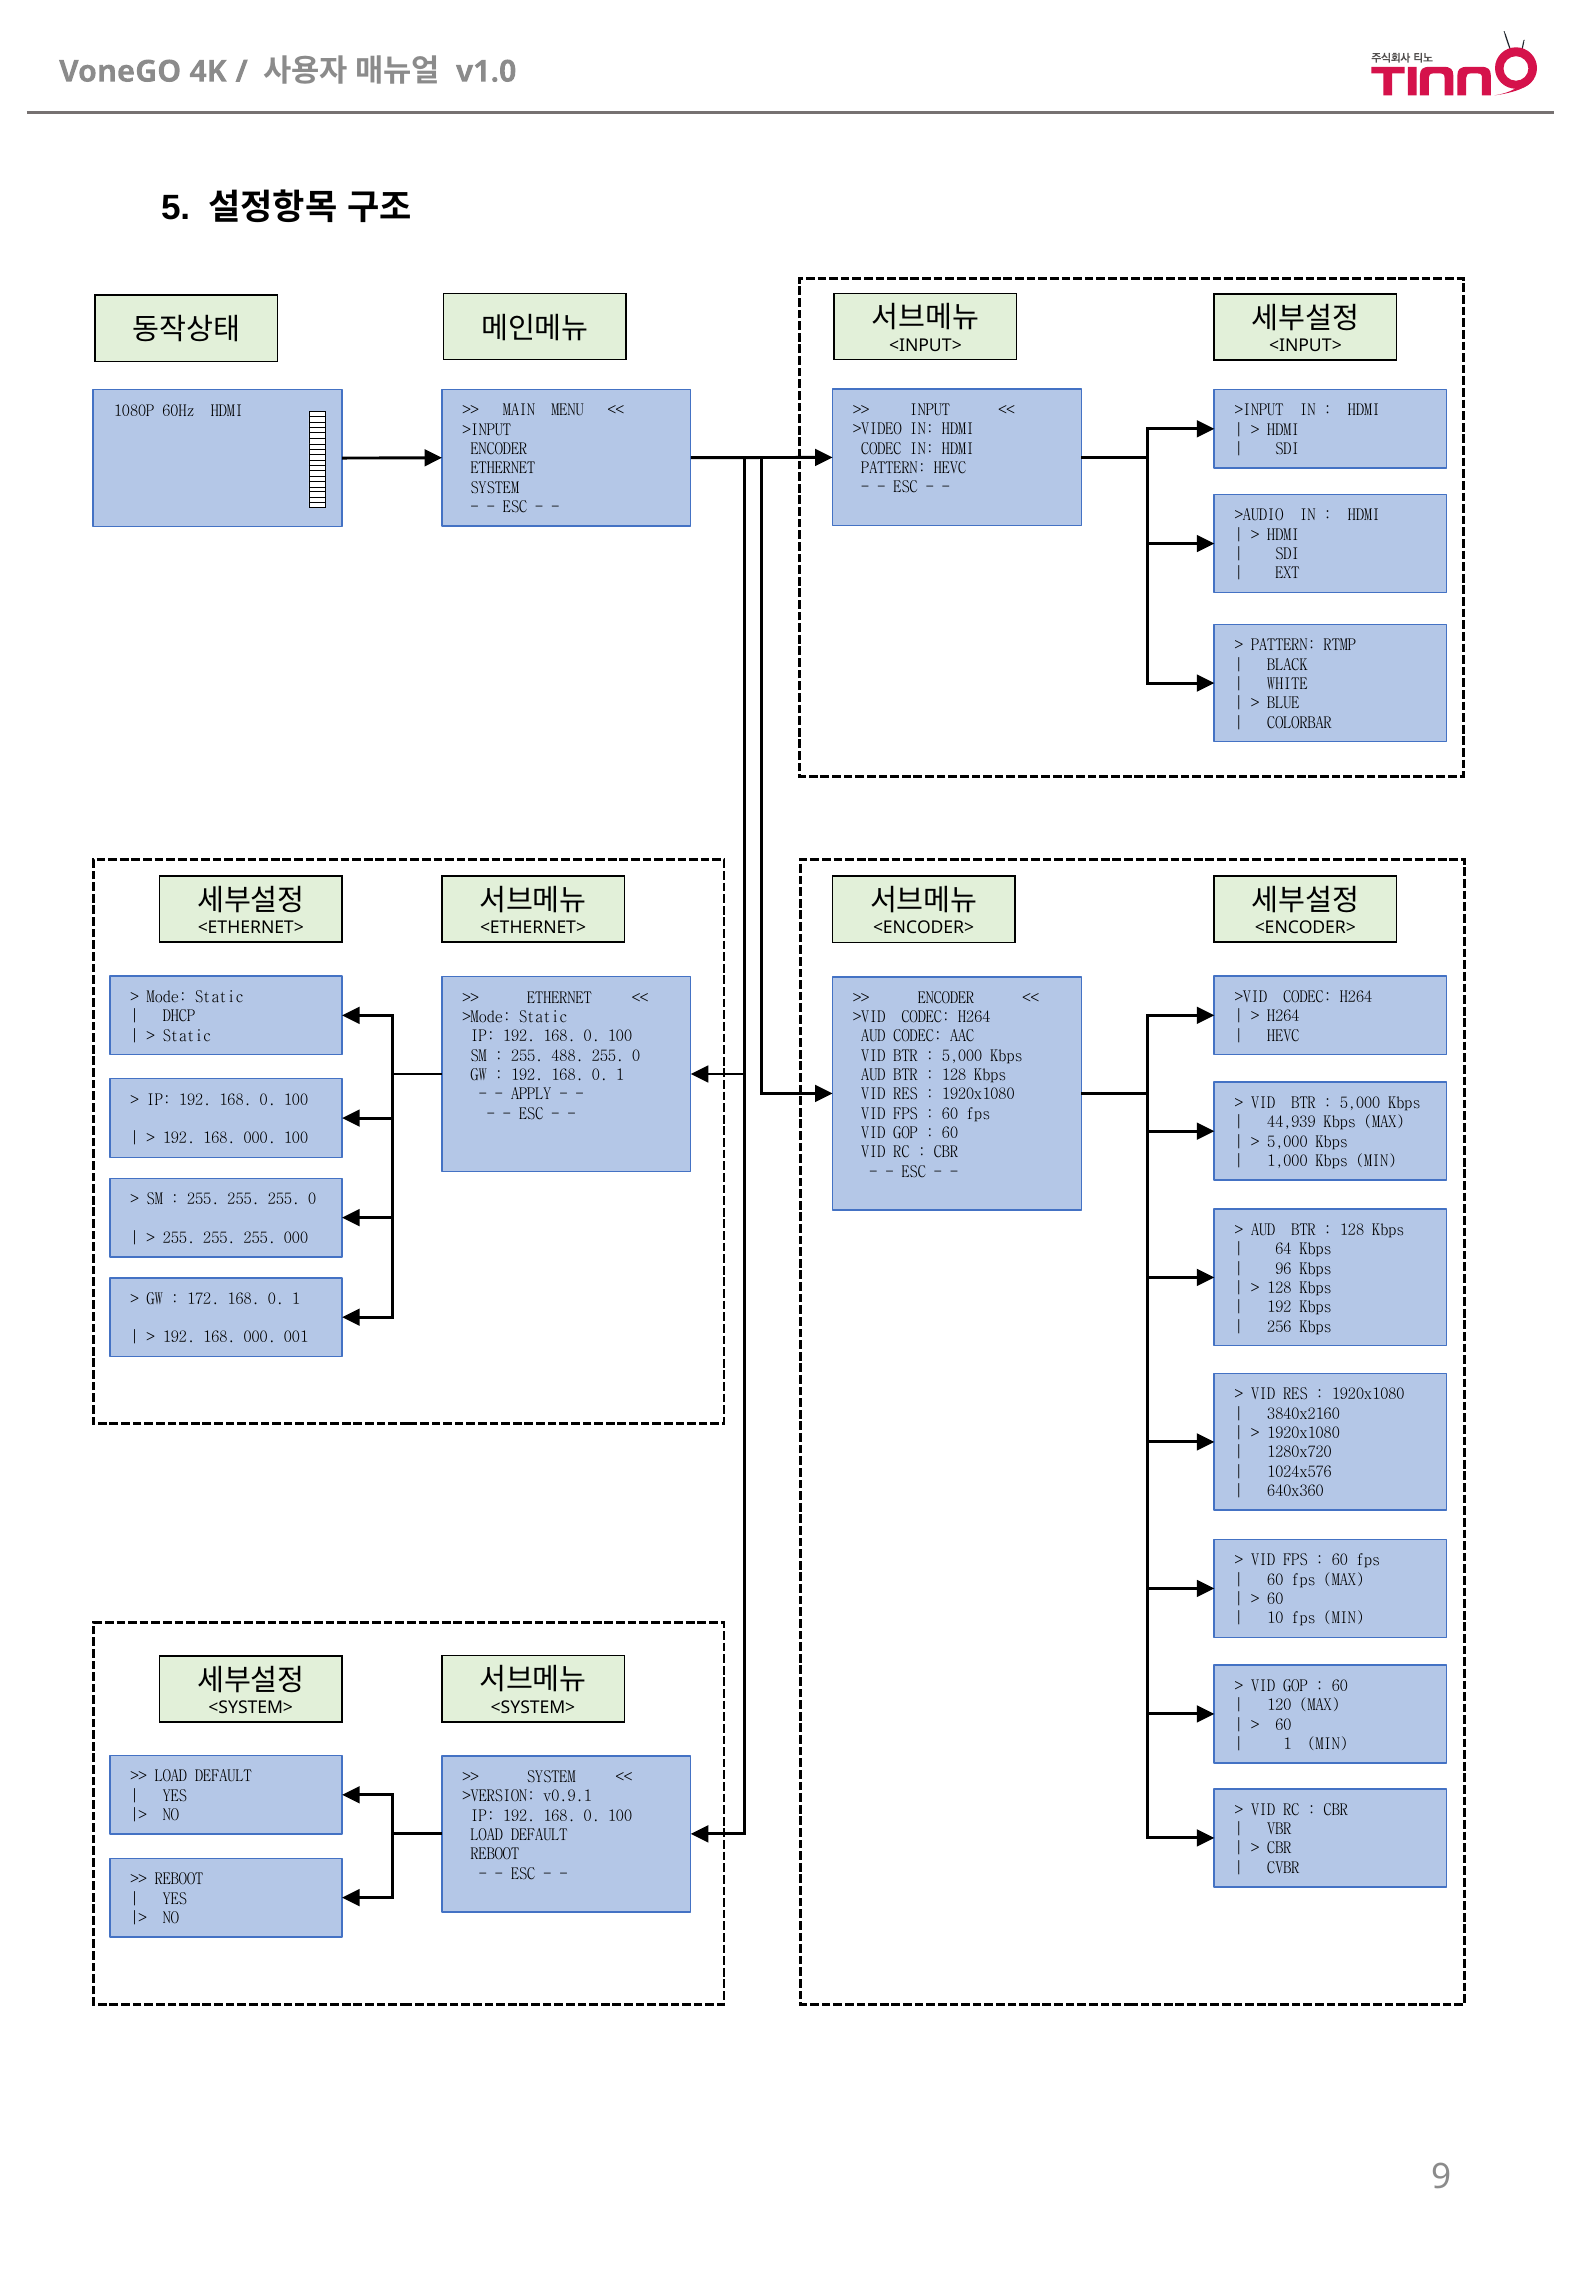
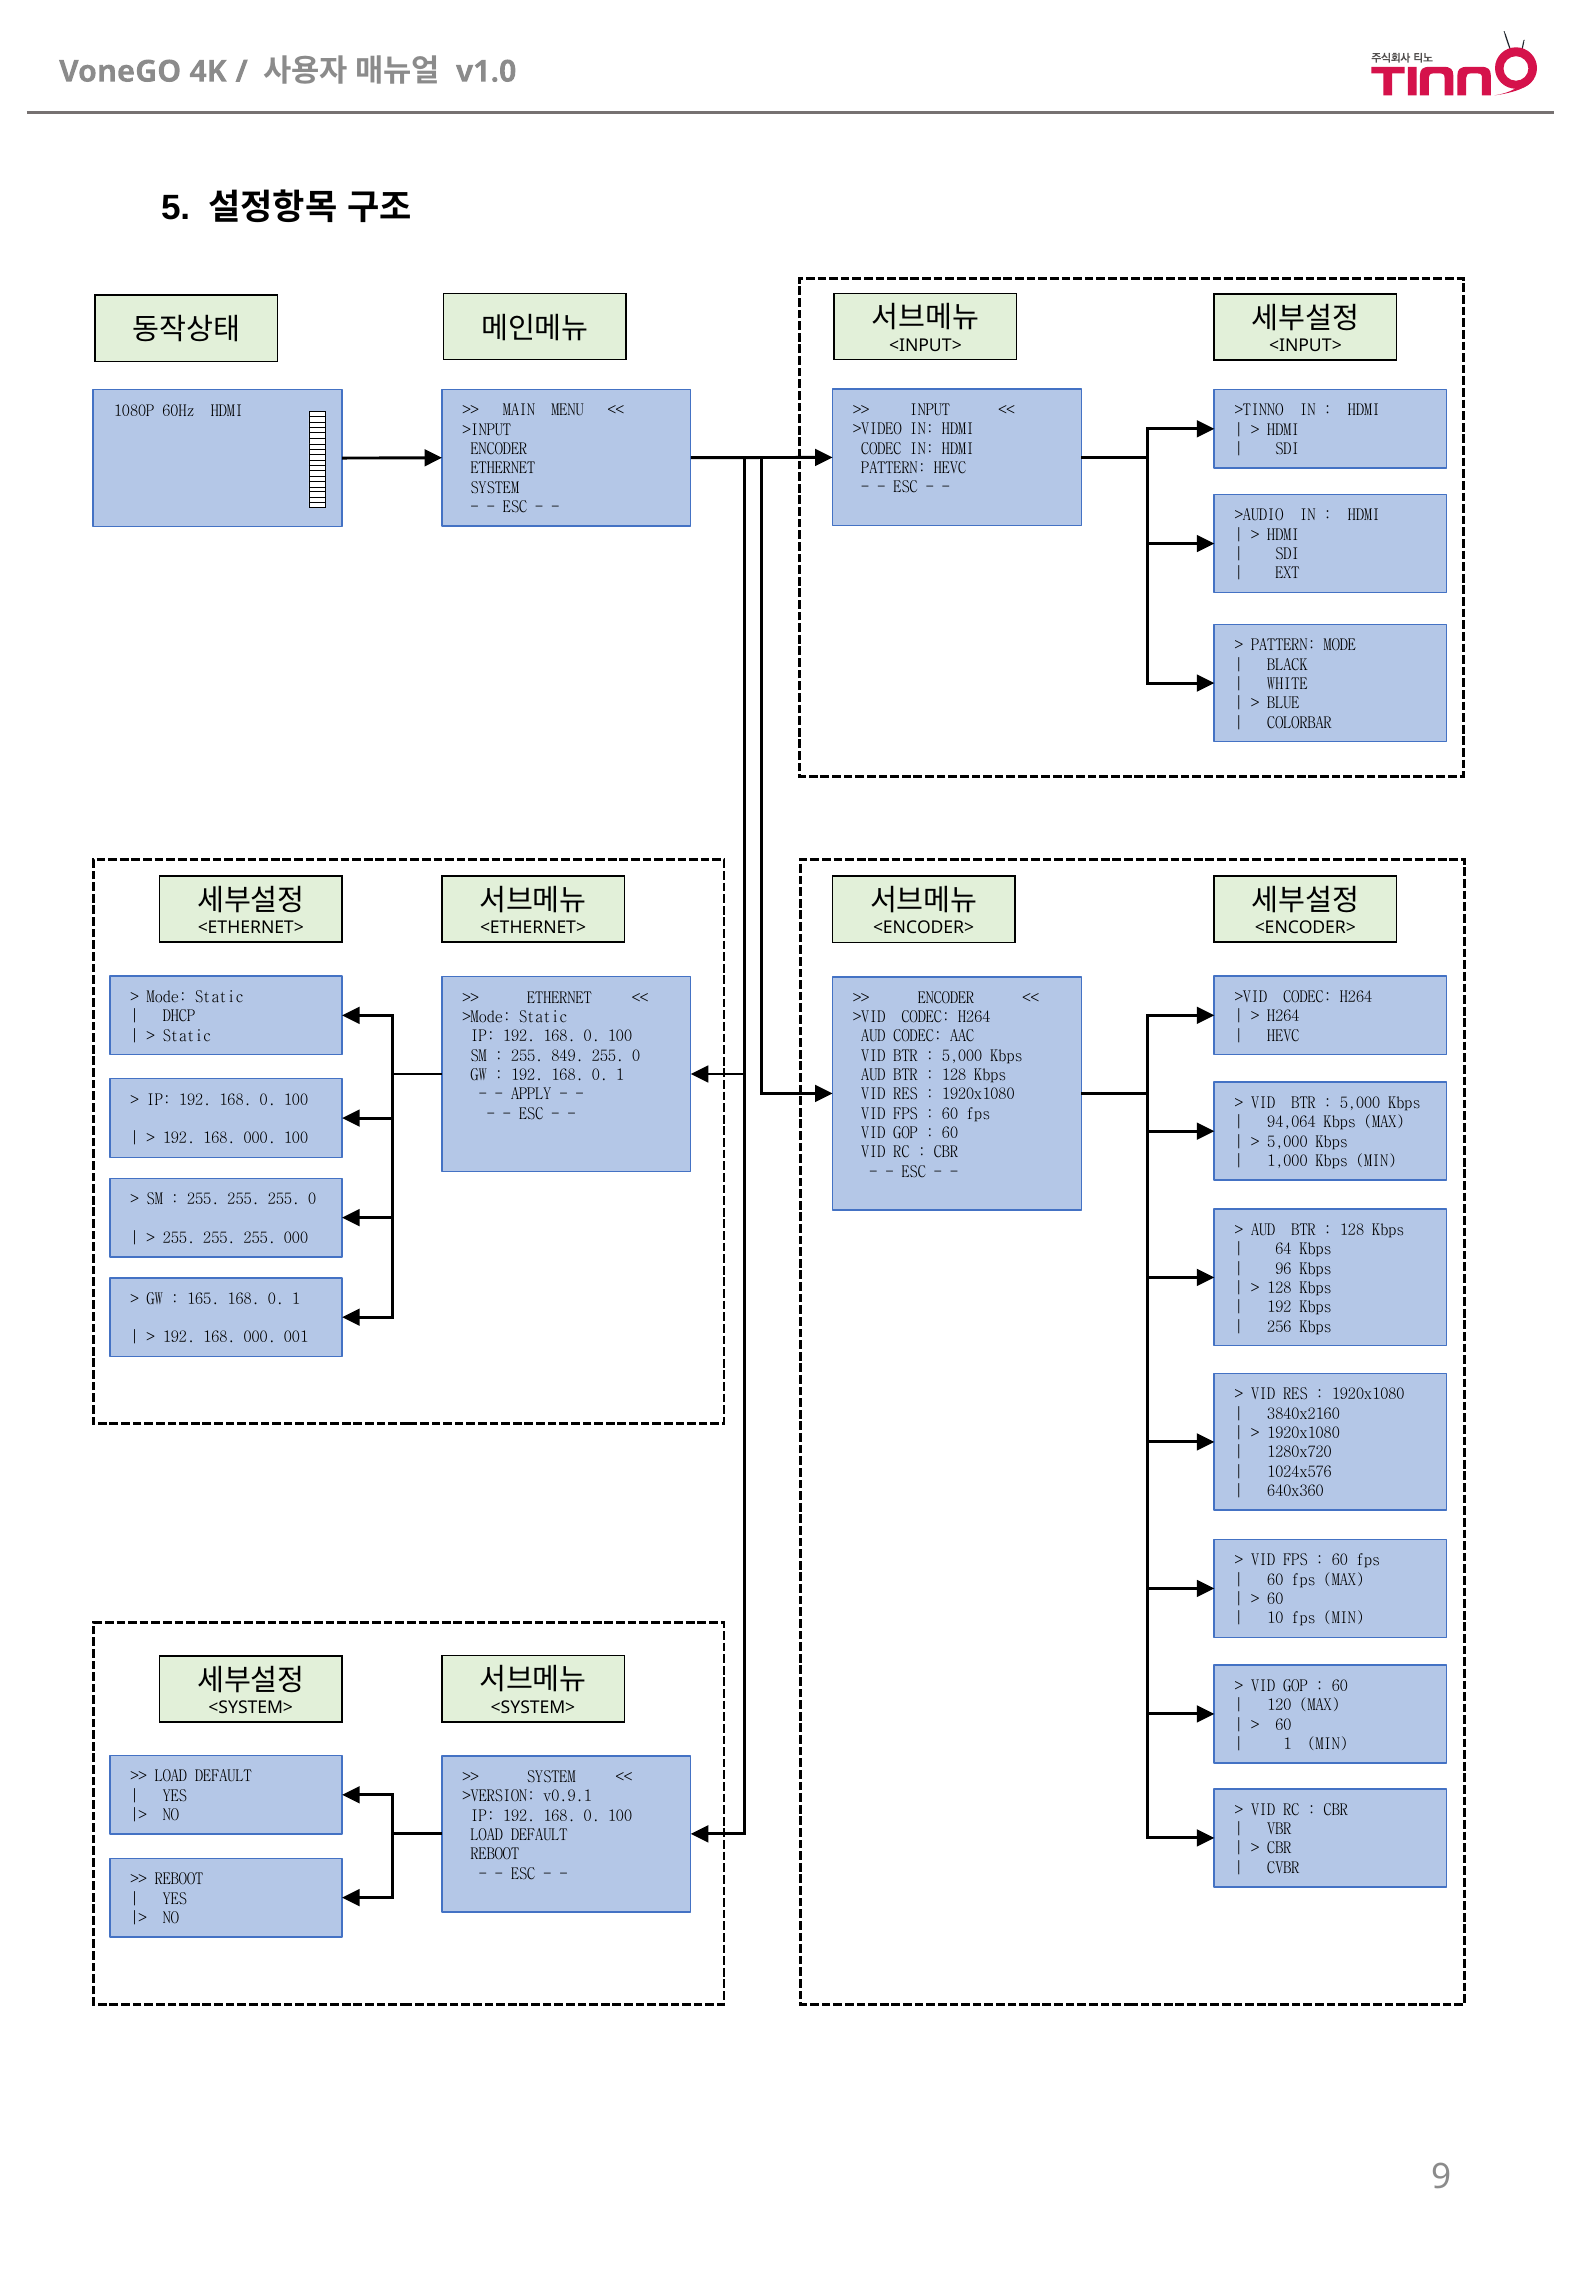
>INPUT at (1259, 411): >INPUT -> >TINNO
PATTERN RTMP: RTMP -> MODE
488: 488 -> 849
44,939: 44,939 -> 94,064
172: 172 -> 165
